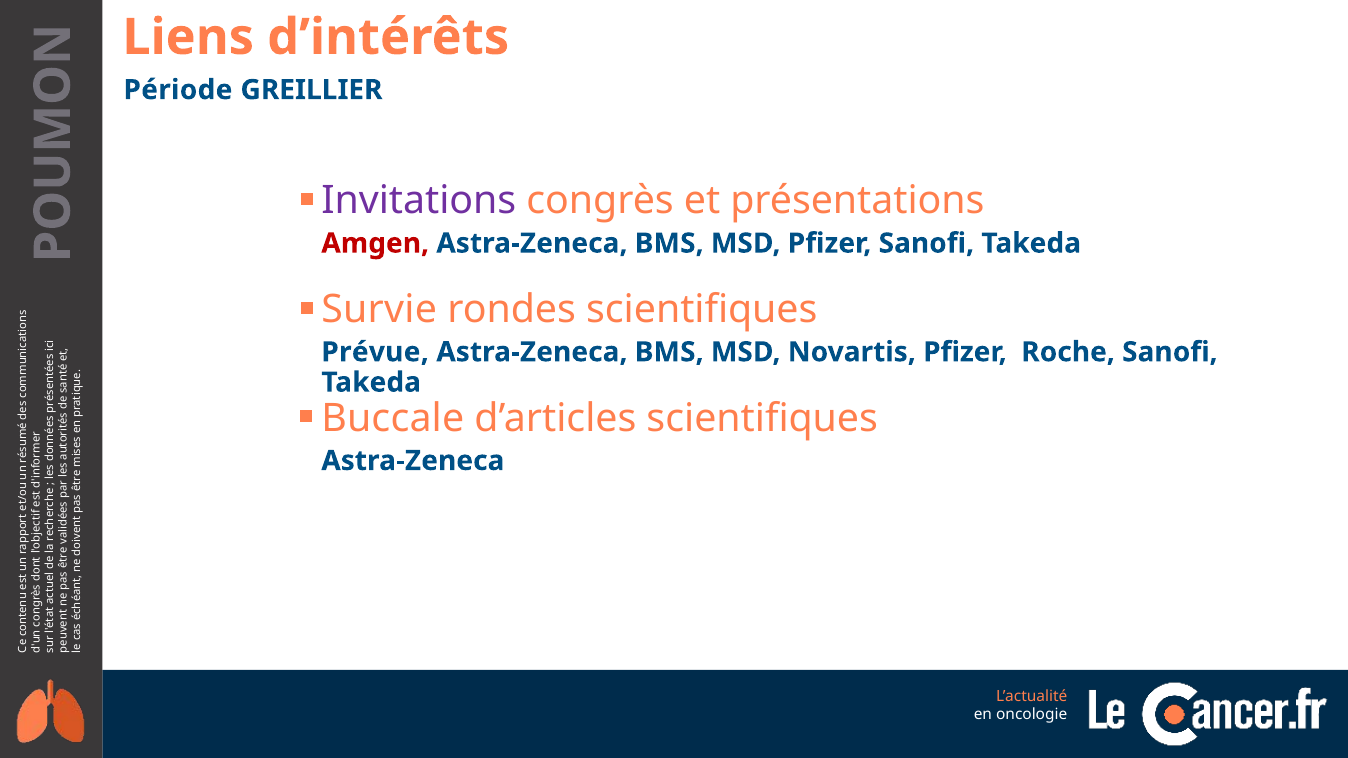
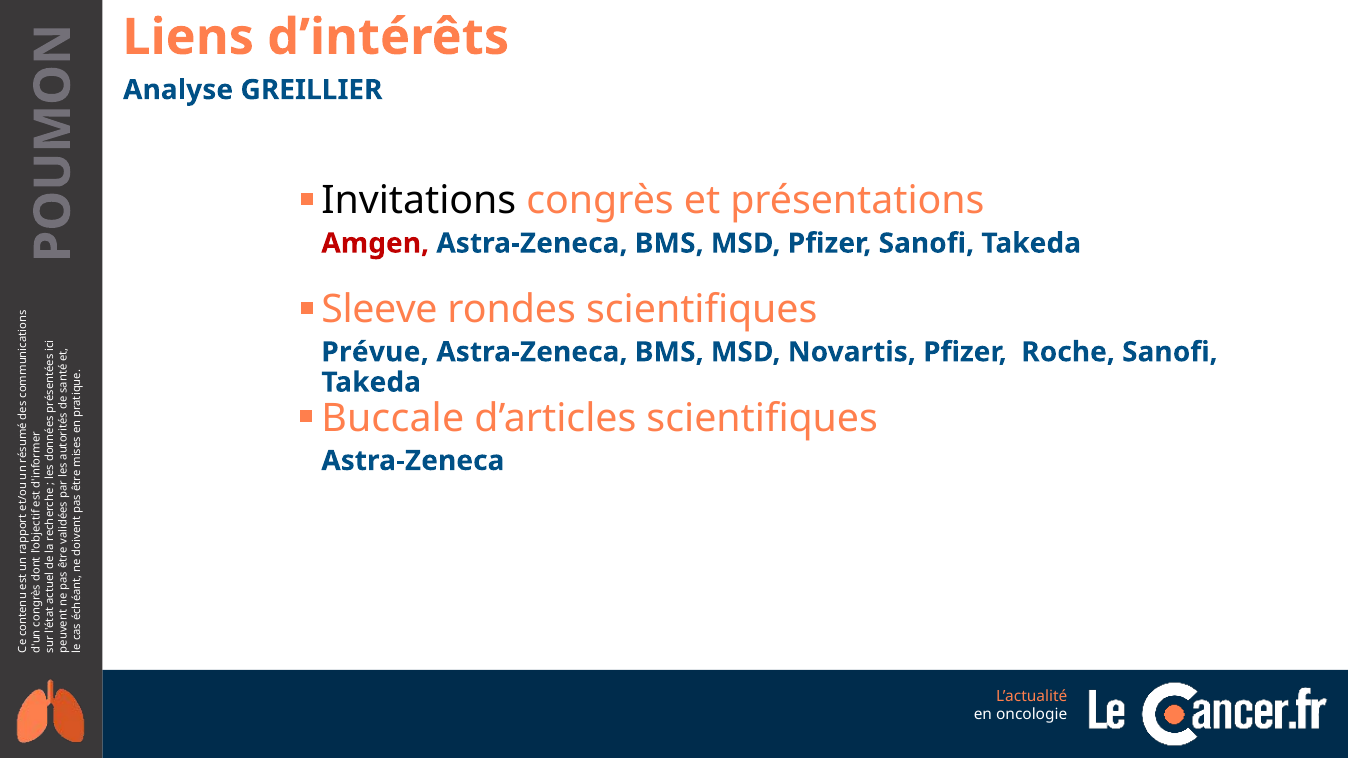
Période: Période -> Analyse
Invitations colour: purple -> black
Survie: Survie -> Sleeve
